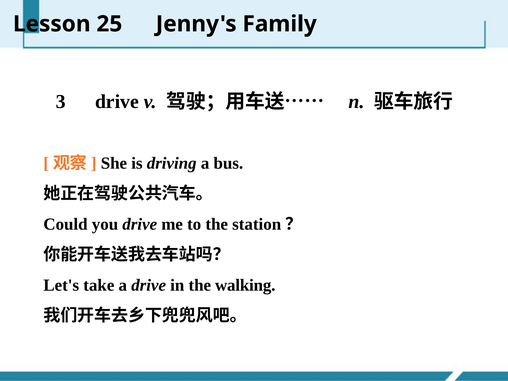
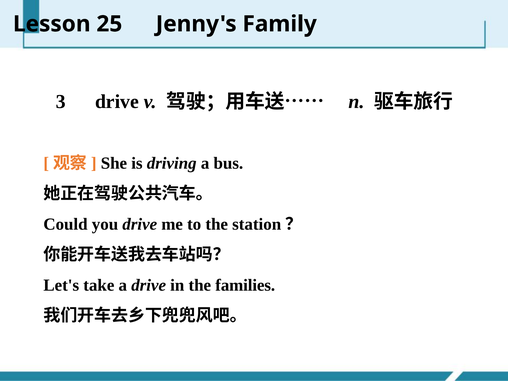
walking: walking -> families
